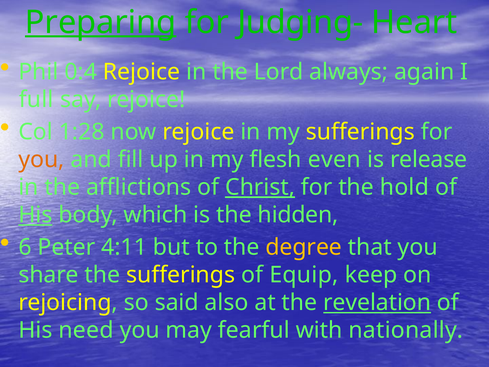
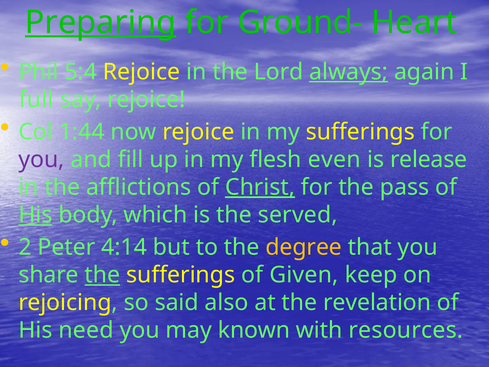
Judging-: Judging- -> Ground-
0:4: 0:4 -> 5:4
always underline: none -> present
1:28: 1:28 -> 1:44
you at (41, 159) colour: orange -> purple
hold: hold -> pass
hidden: hidden -> served
6: 6 -> 2
4:11: 4:11 -> 4:14
the at (102, 275) underline: none -> present
Equip: Equip -> Given
revelation underline: present -> none
fearful: fearful -> known
nationally: nationally -> resources
